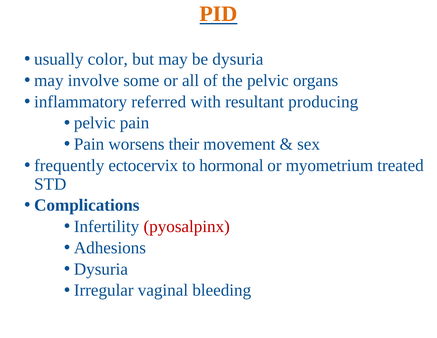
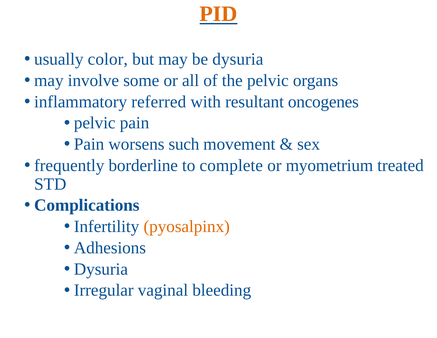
producing: producing -> oncogenes
their: their -> such
ectocervix: ectocervix -> borderline
hormonal: hormonal -> complete
pyosalpinx colour: red -> orange
